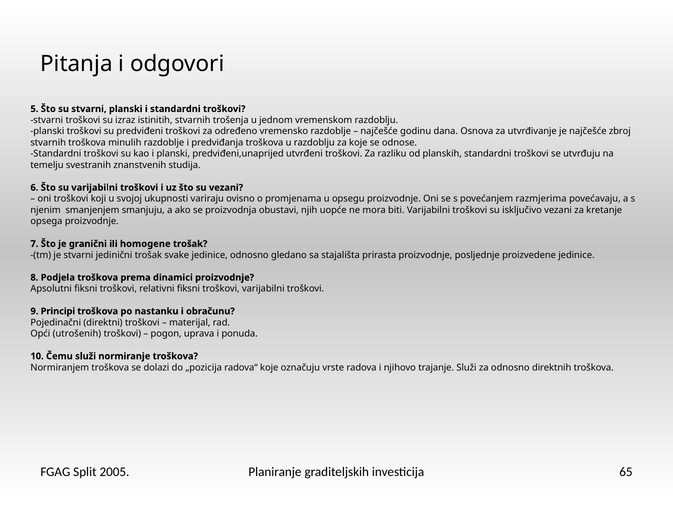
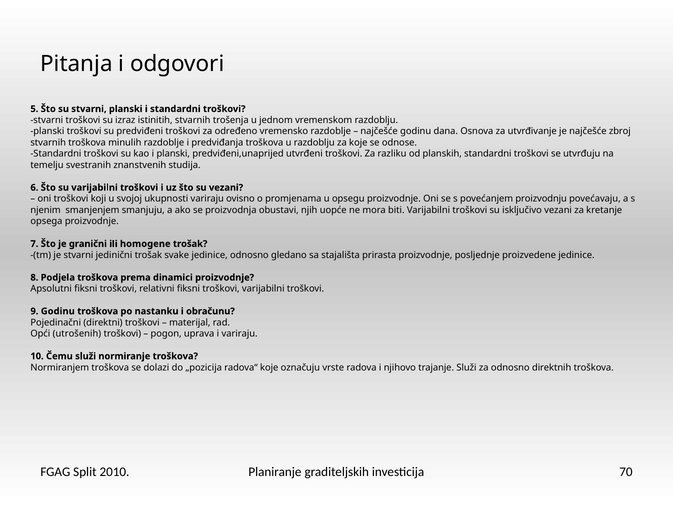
razmjerima: razmjerima -> proizvodnju
9 Principi: Principi -> Godinu
i ponuda: ponuda -> variraju
2005: 2005 -> 2010
65: 65 -> 70
